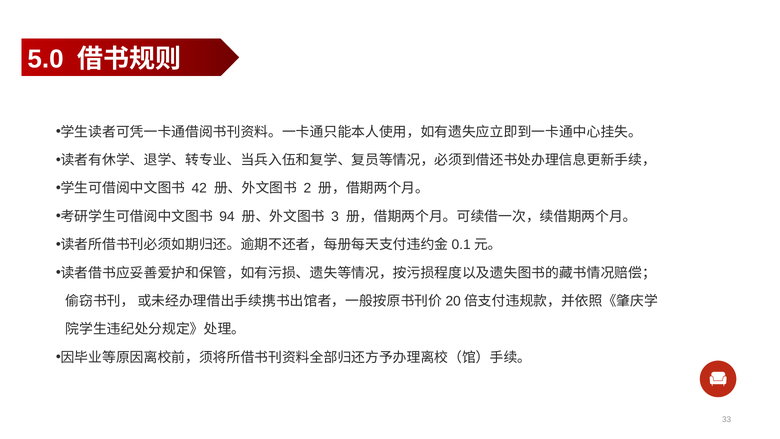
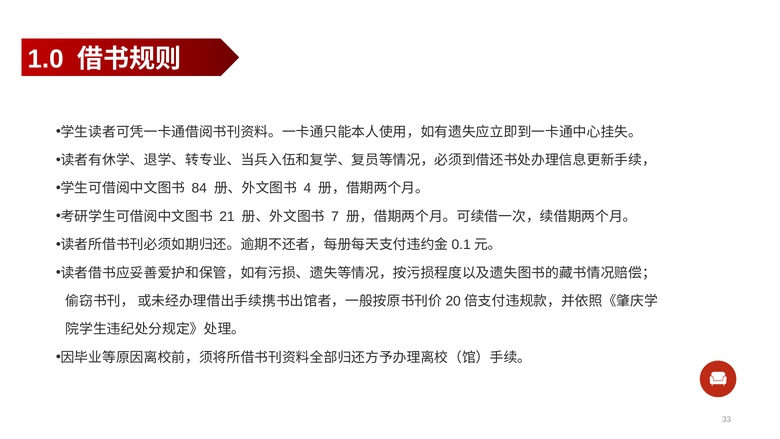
5.0: 5.0 -> 1.0
42: 42 -> 84
2: 2 -> 4
94: 94 -> 21
3: 3 -> 7
